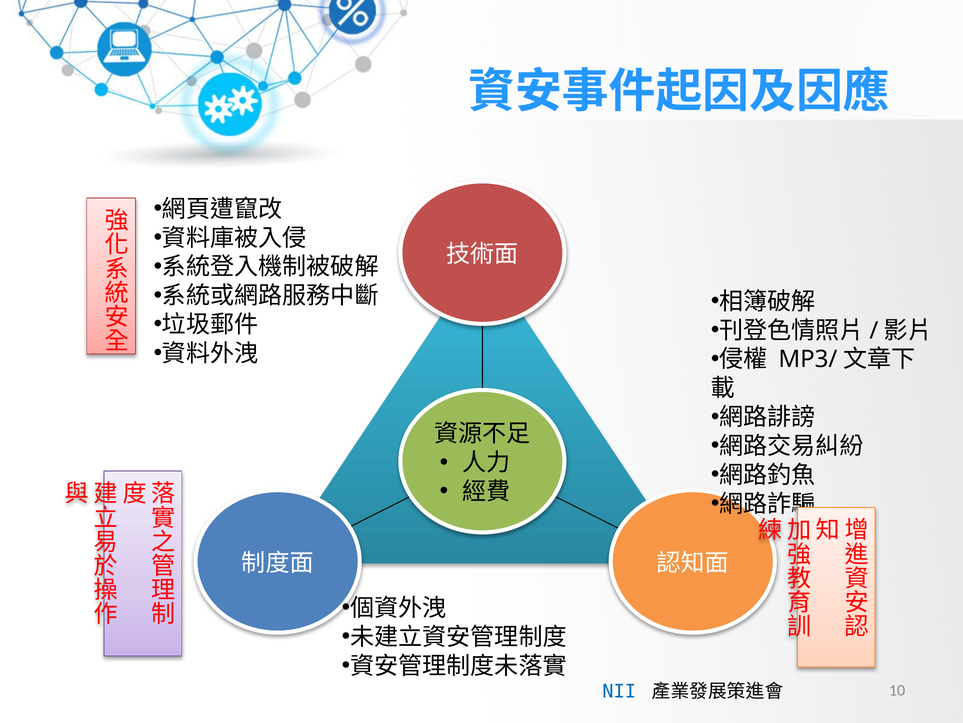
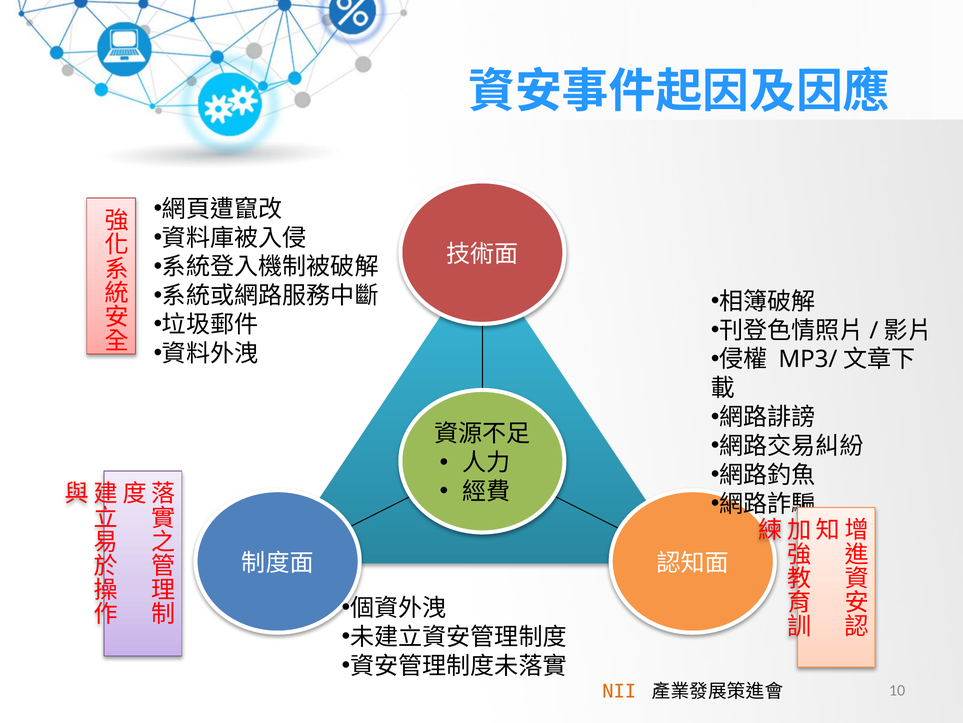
NII colour: blue -> orange
